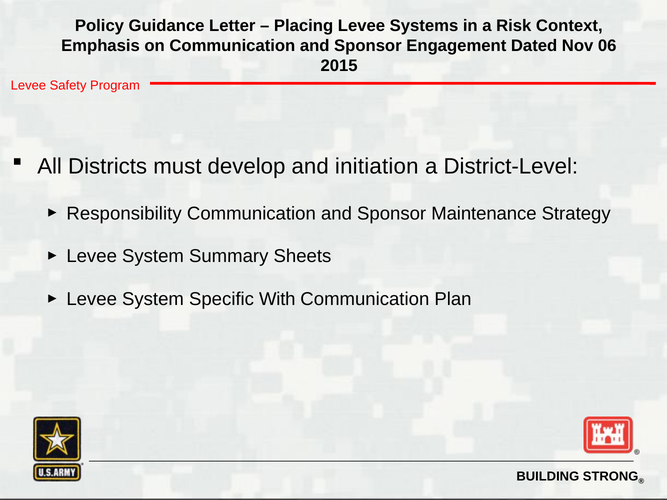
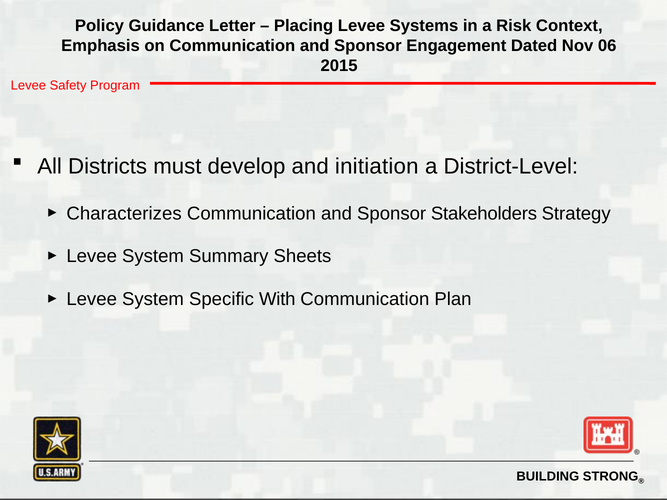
Responsibility: Responsibility -> Characterizes
Maintenance: Maintenance -> Stakeholders
